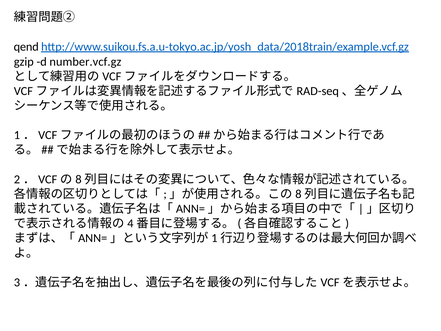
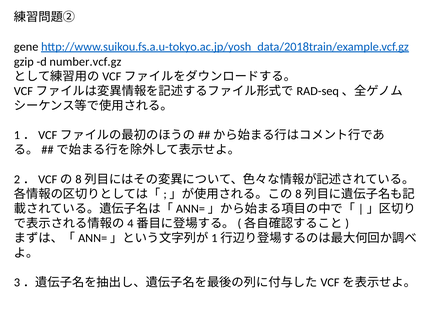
qend: qend -> gene
